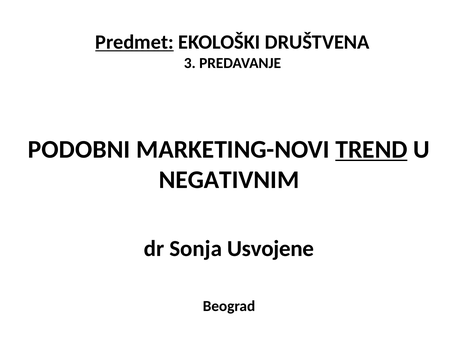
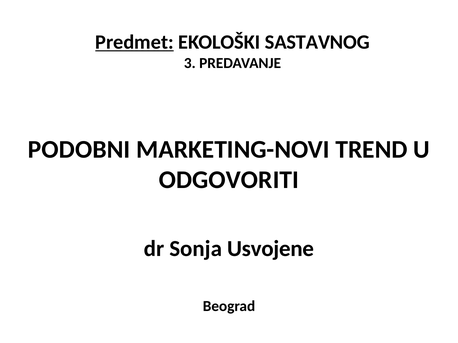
DRUŠTVENA: DRUŠTVENA -> SASTAVNOG
TREND underline: present -> none
NEGATIVNIM: NEGATIVNIM -> ODGOVORITI
